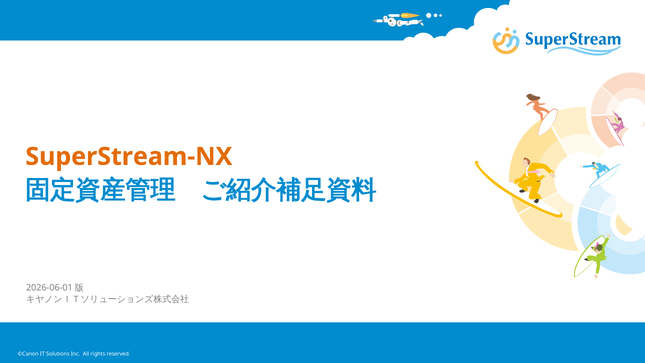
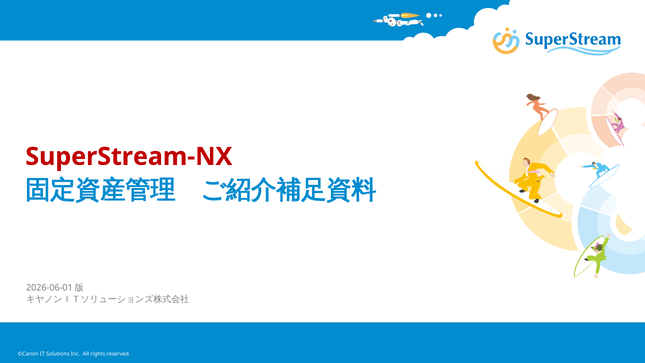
SuperStream-NX colour: orange -> red
